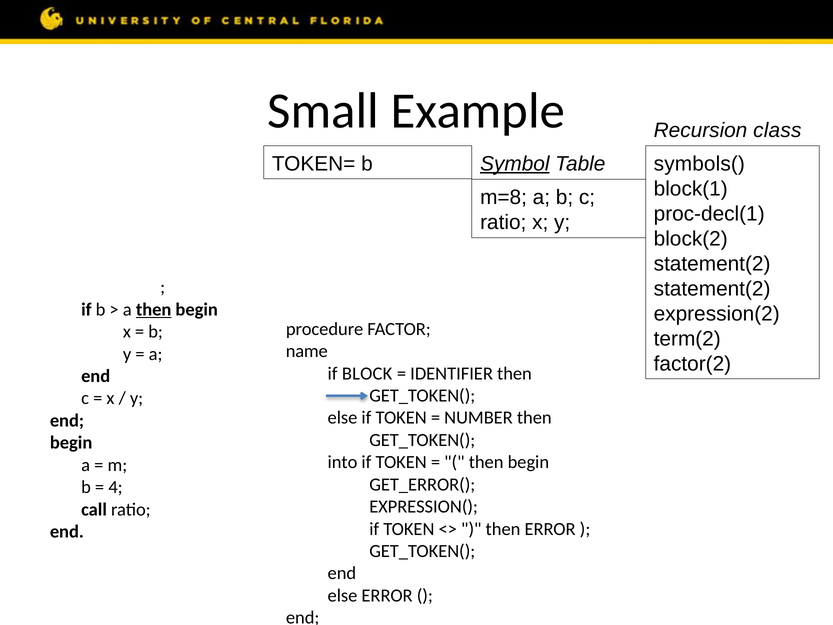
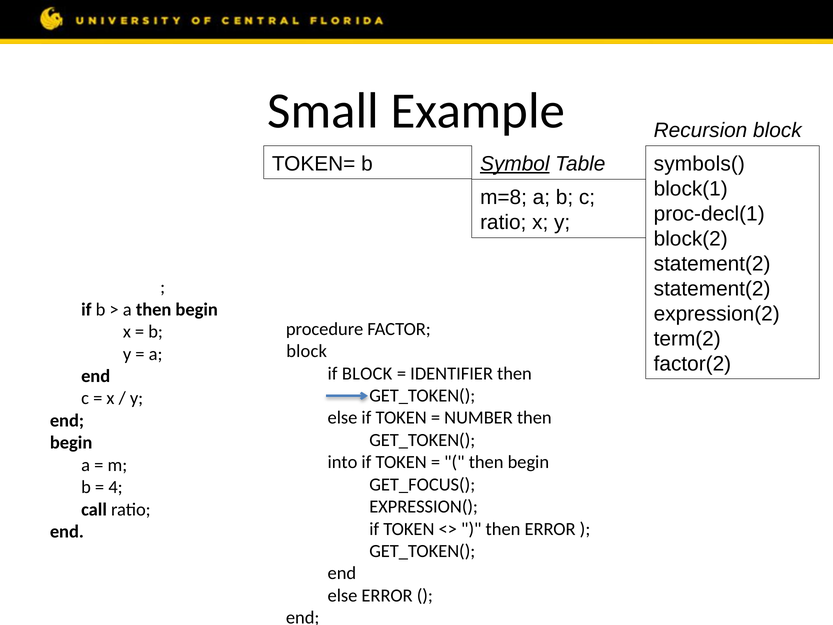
Recursion class: class -> block
then at (154, 309) underline: present -> none
name at (307, 351): name -> block
GET_ERROR(: GET_ERROR( -> GET_FOCUS(
